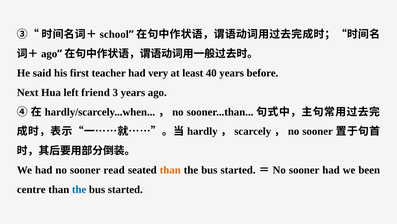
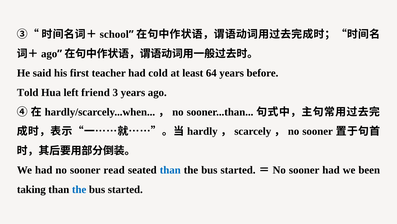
very: very -> cold
40: 40 -> 64
Next: Next -> Told
than at (170, 170) colour: orange -> blue
centre: centre -> taking
